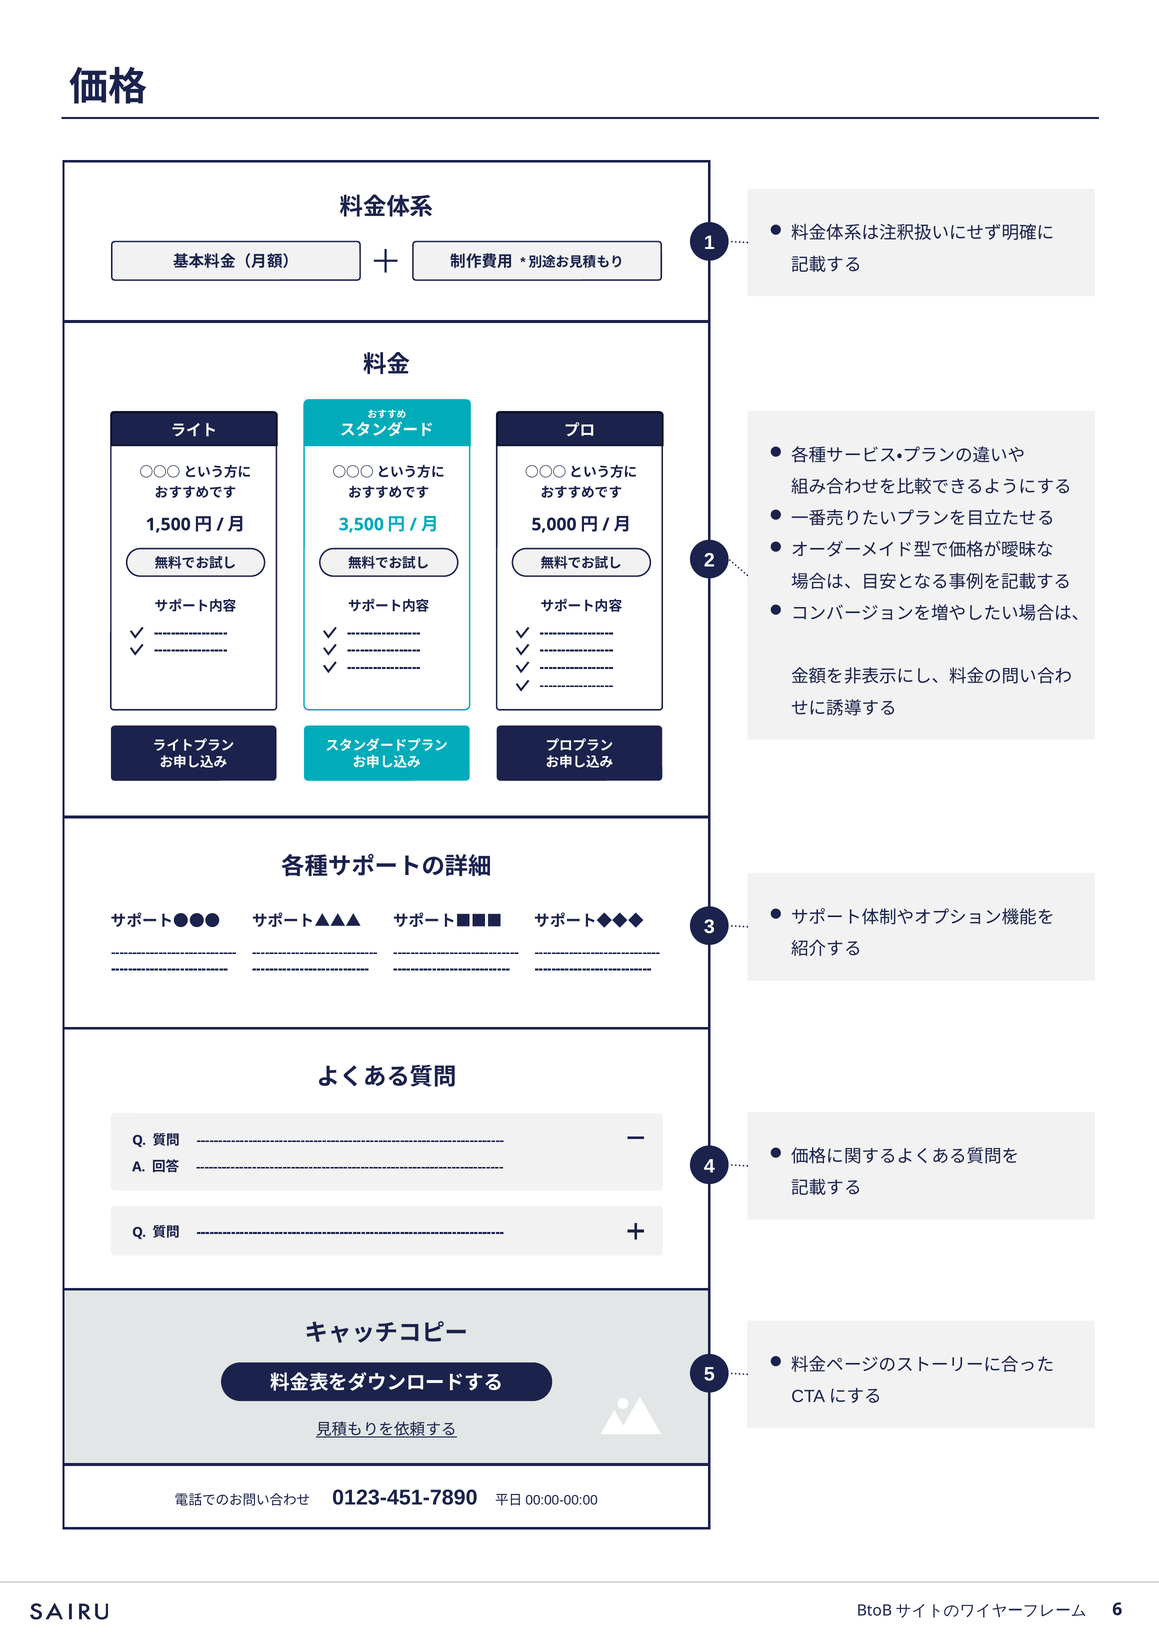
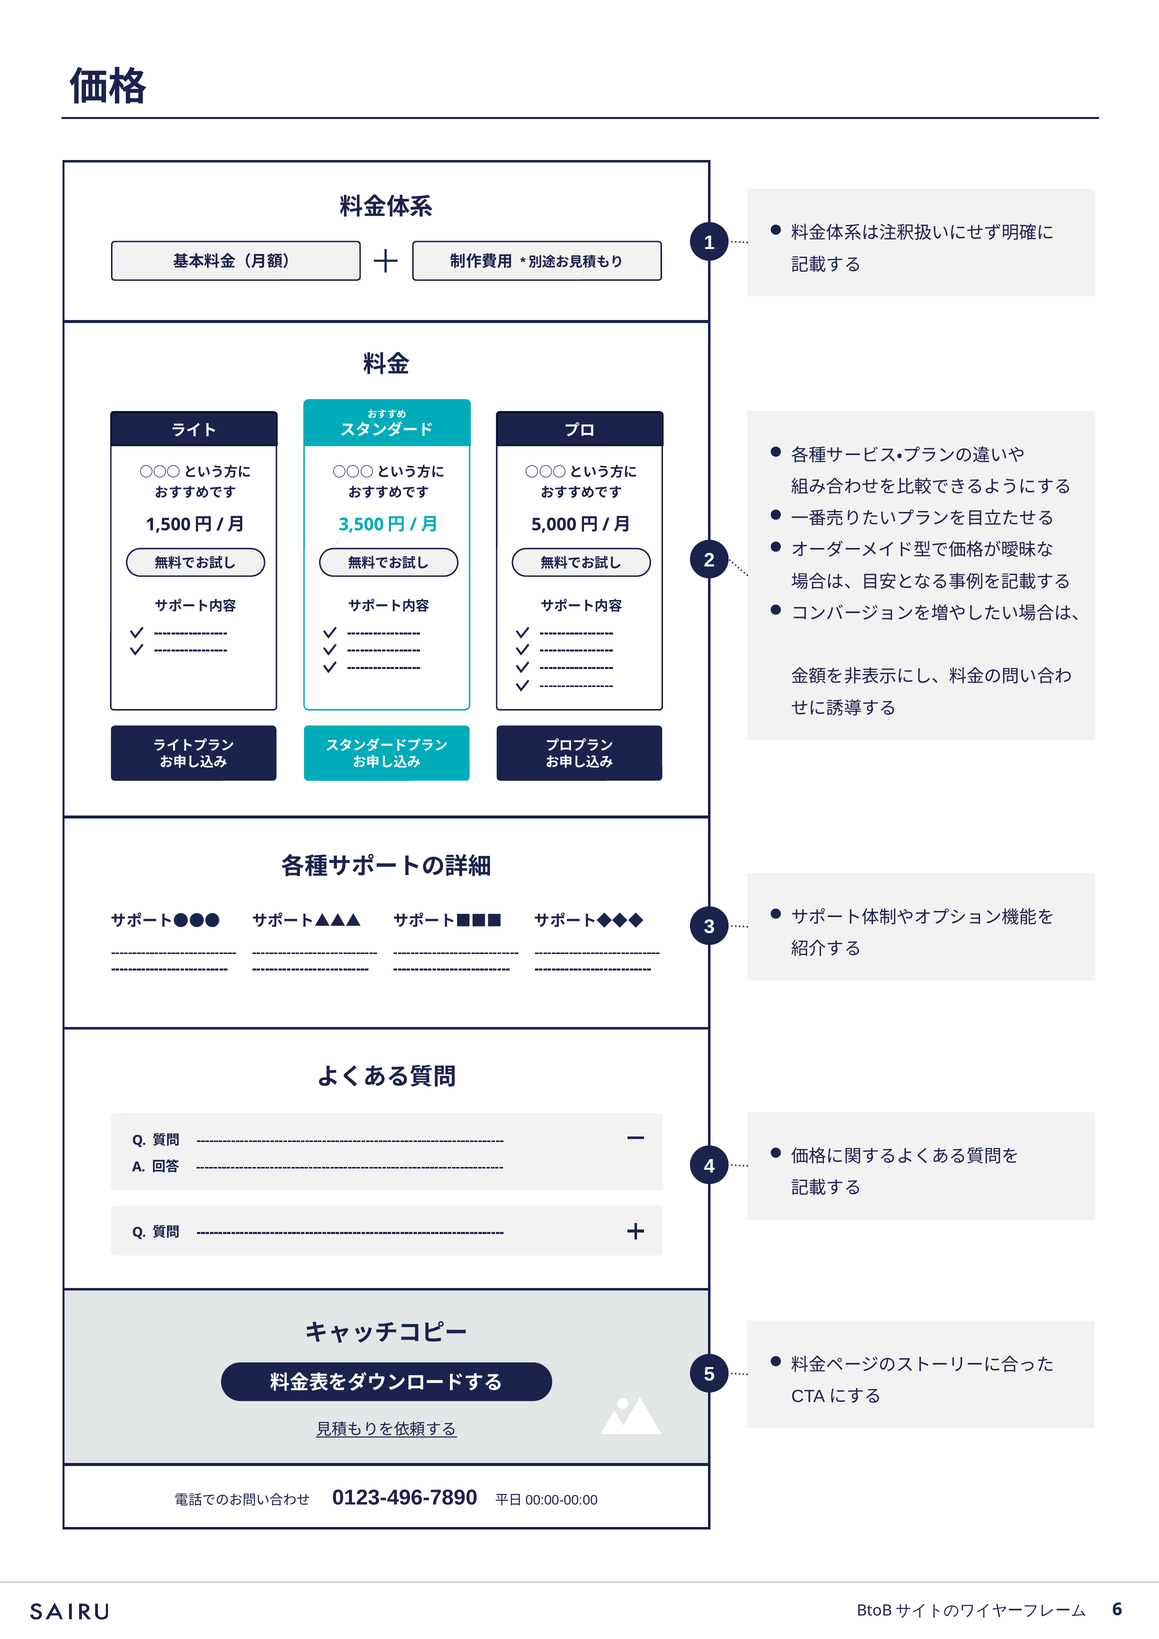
0123-451-7890: 0123-451-7890 -> 0123-496-7890
